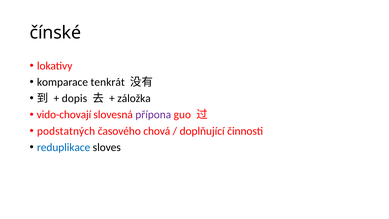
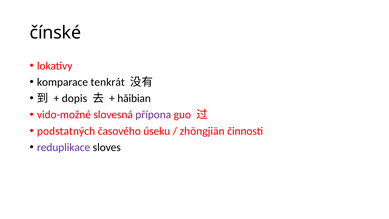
záložka: záložka -> hǎibian
vido-chovají: vido-chovají -> vido-možné
chová: chová -> úseku
doplňující: doplňující -> zhōngjiān
reduplikace colour: blue -> purple
